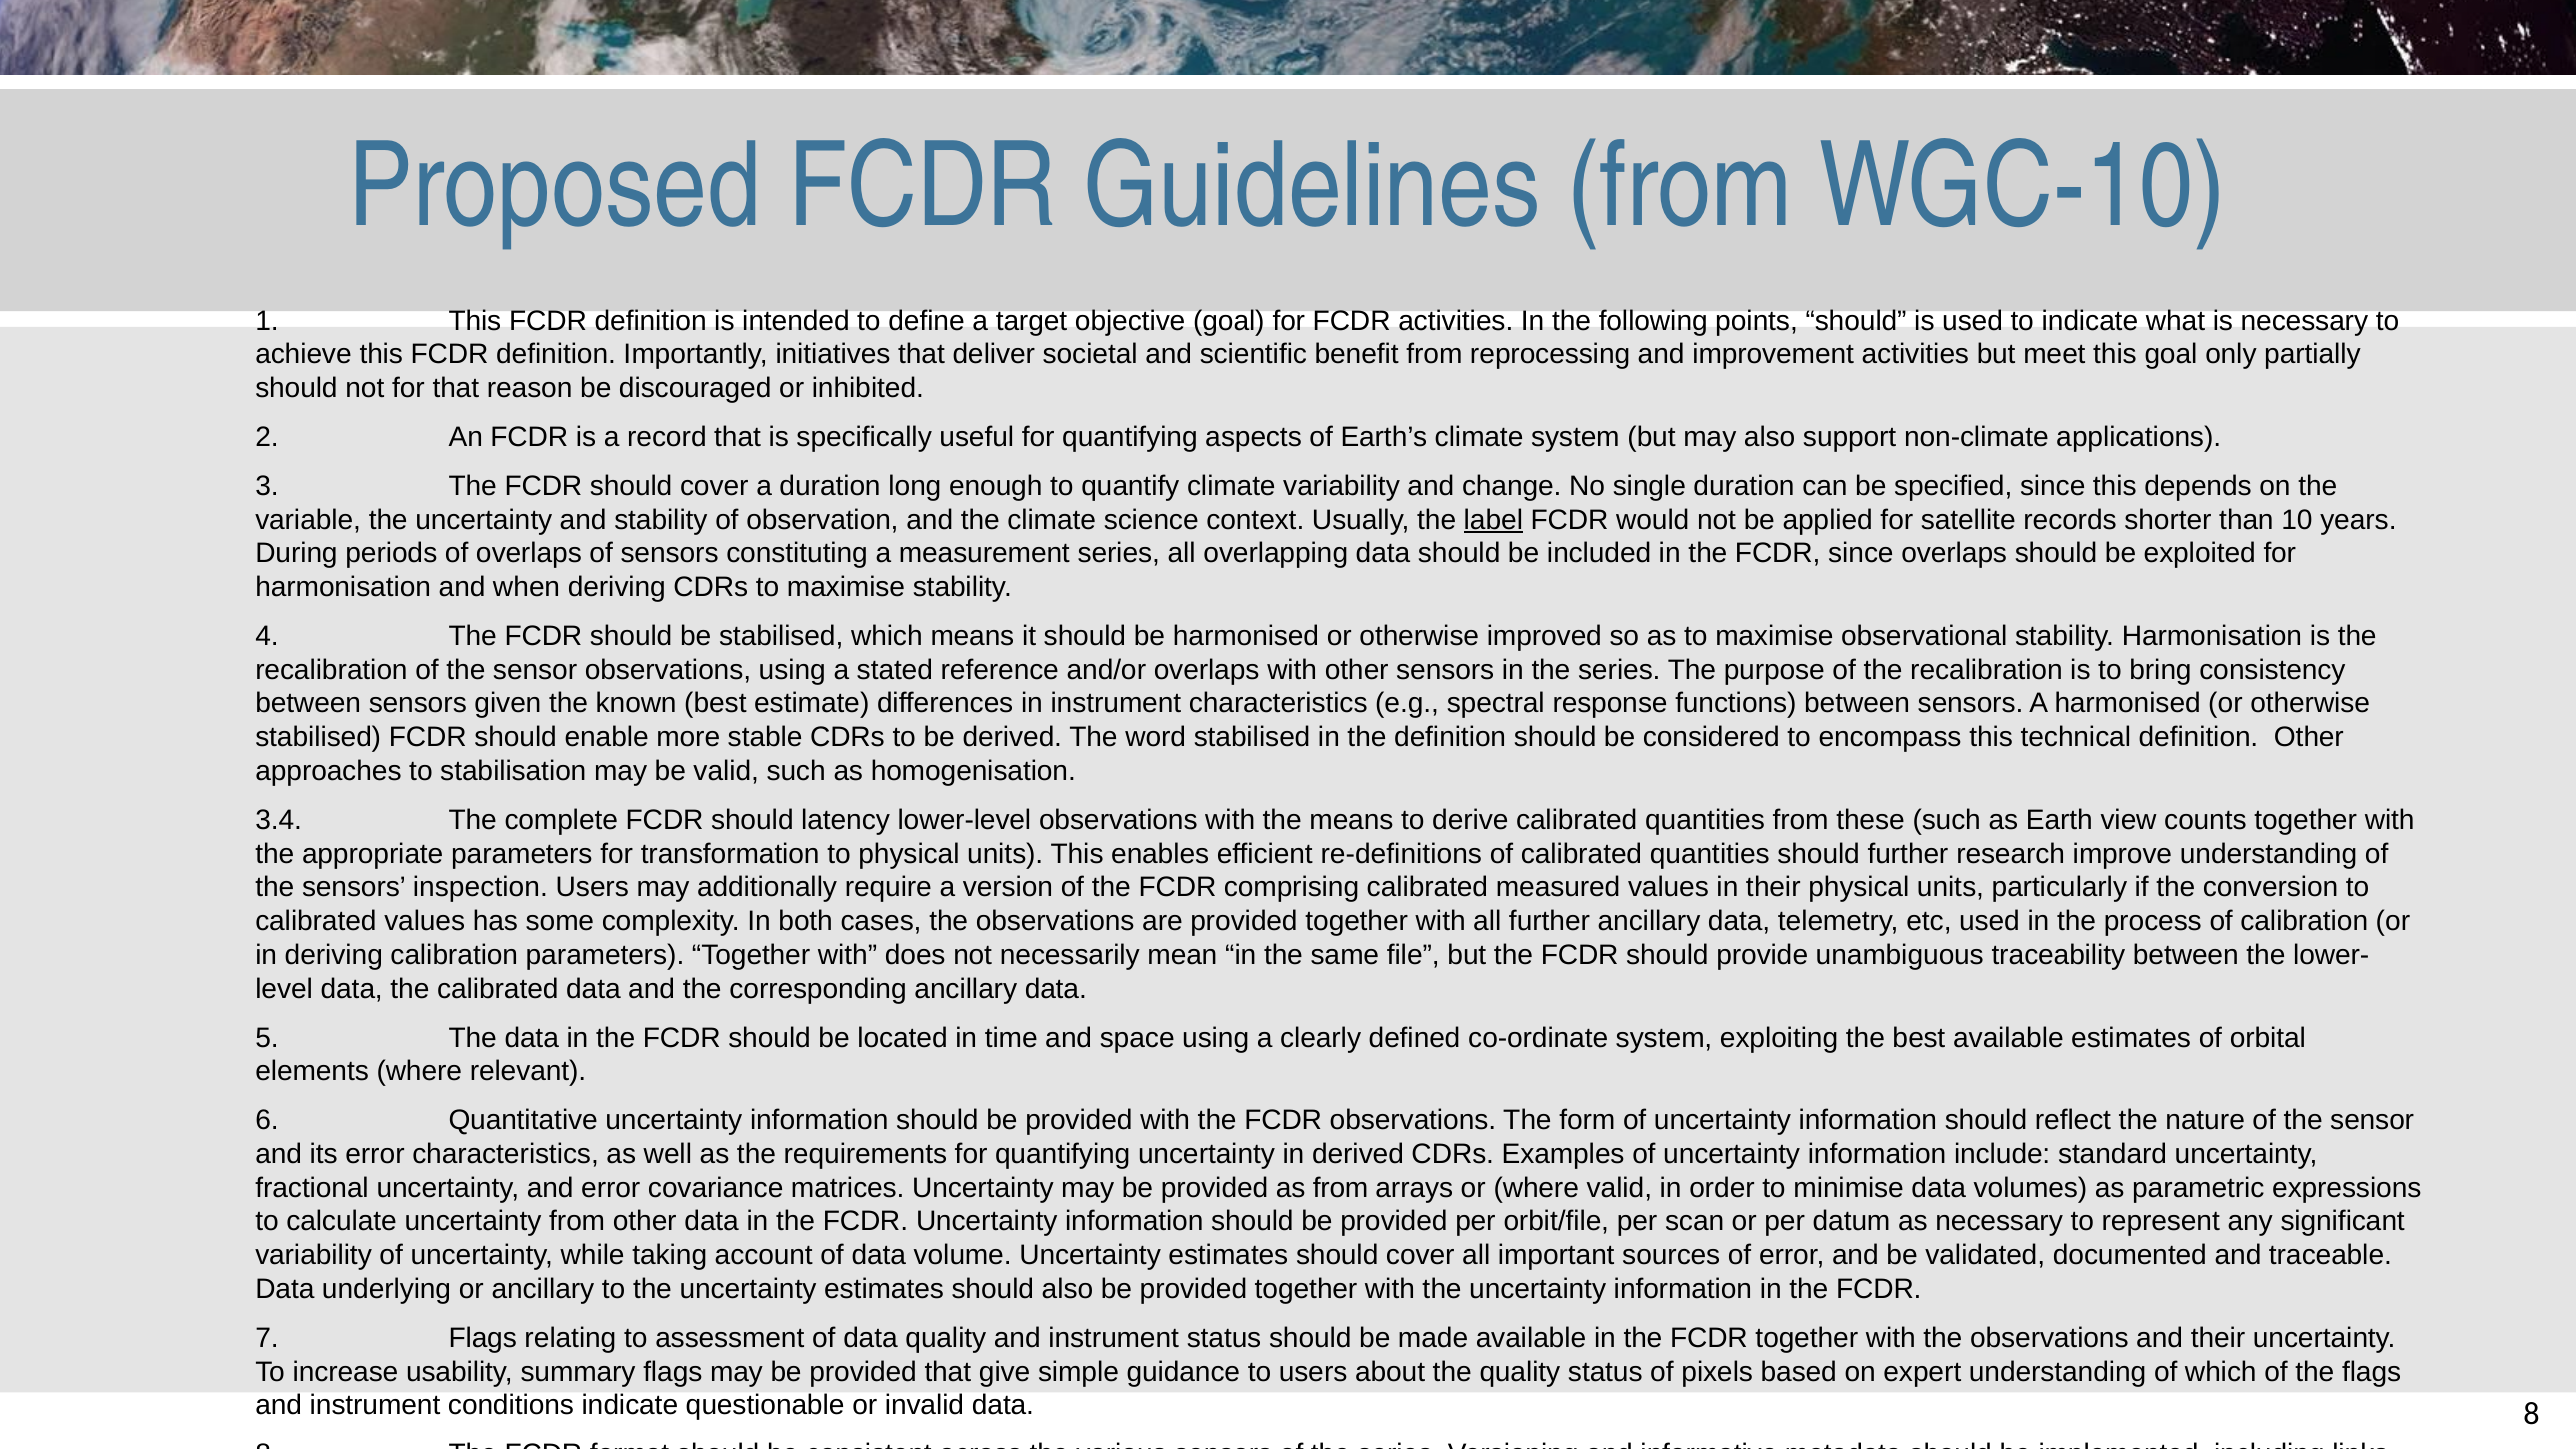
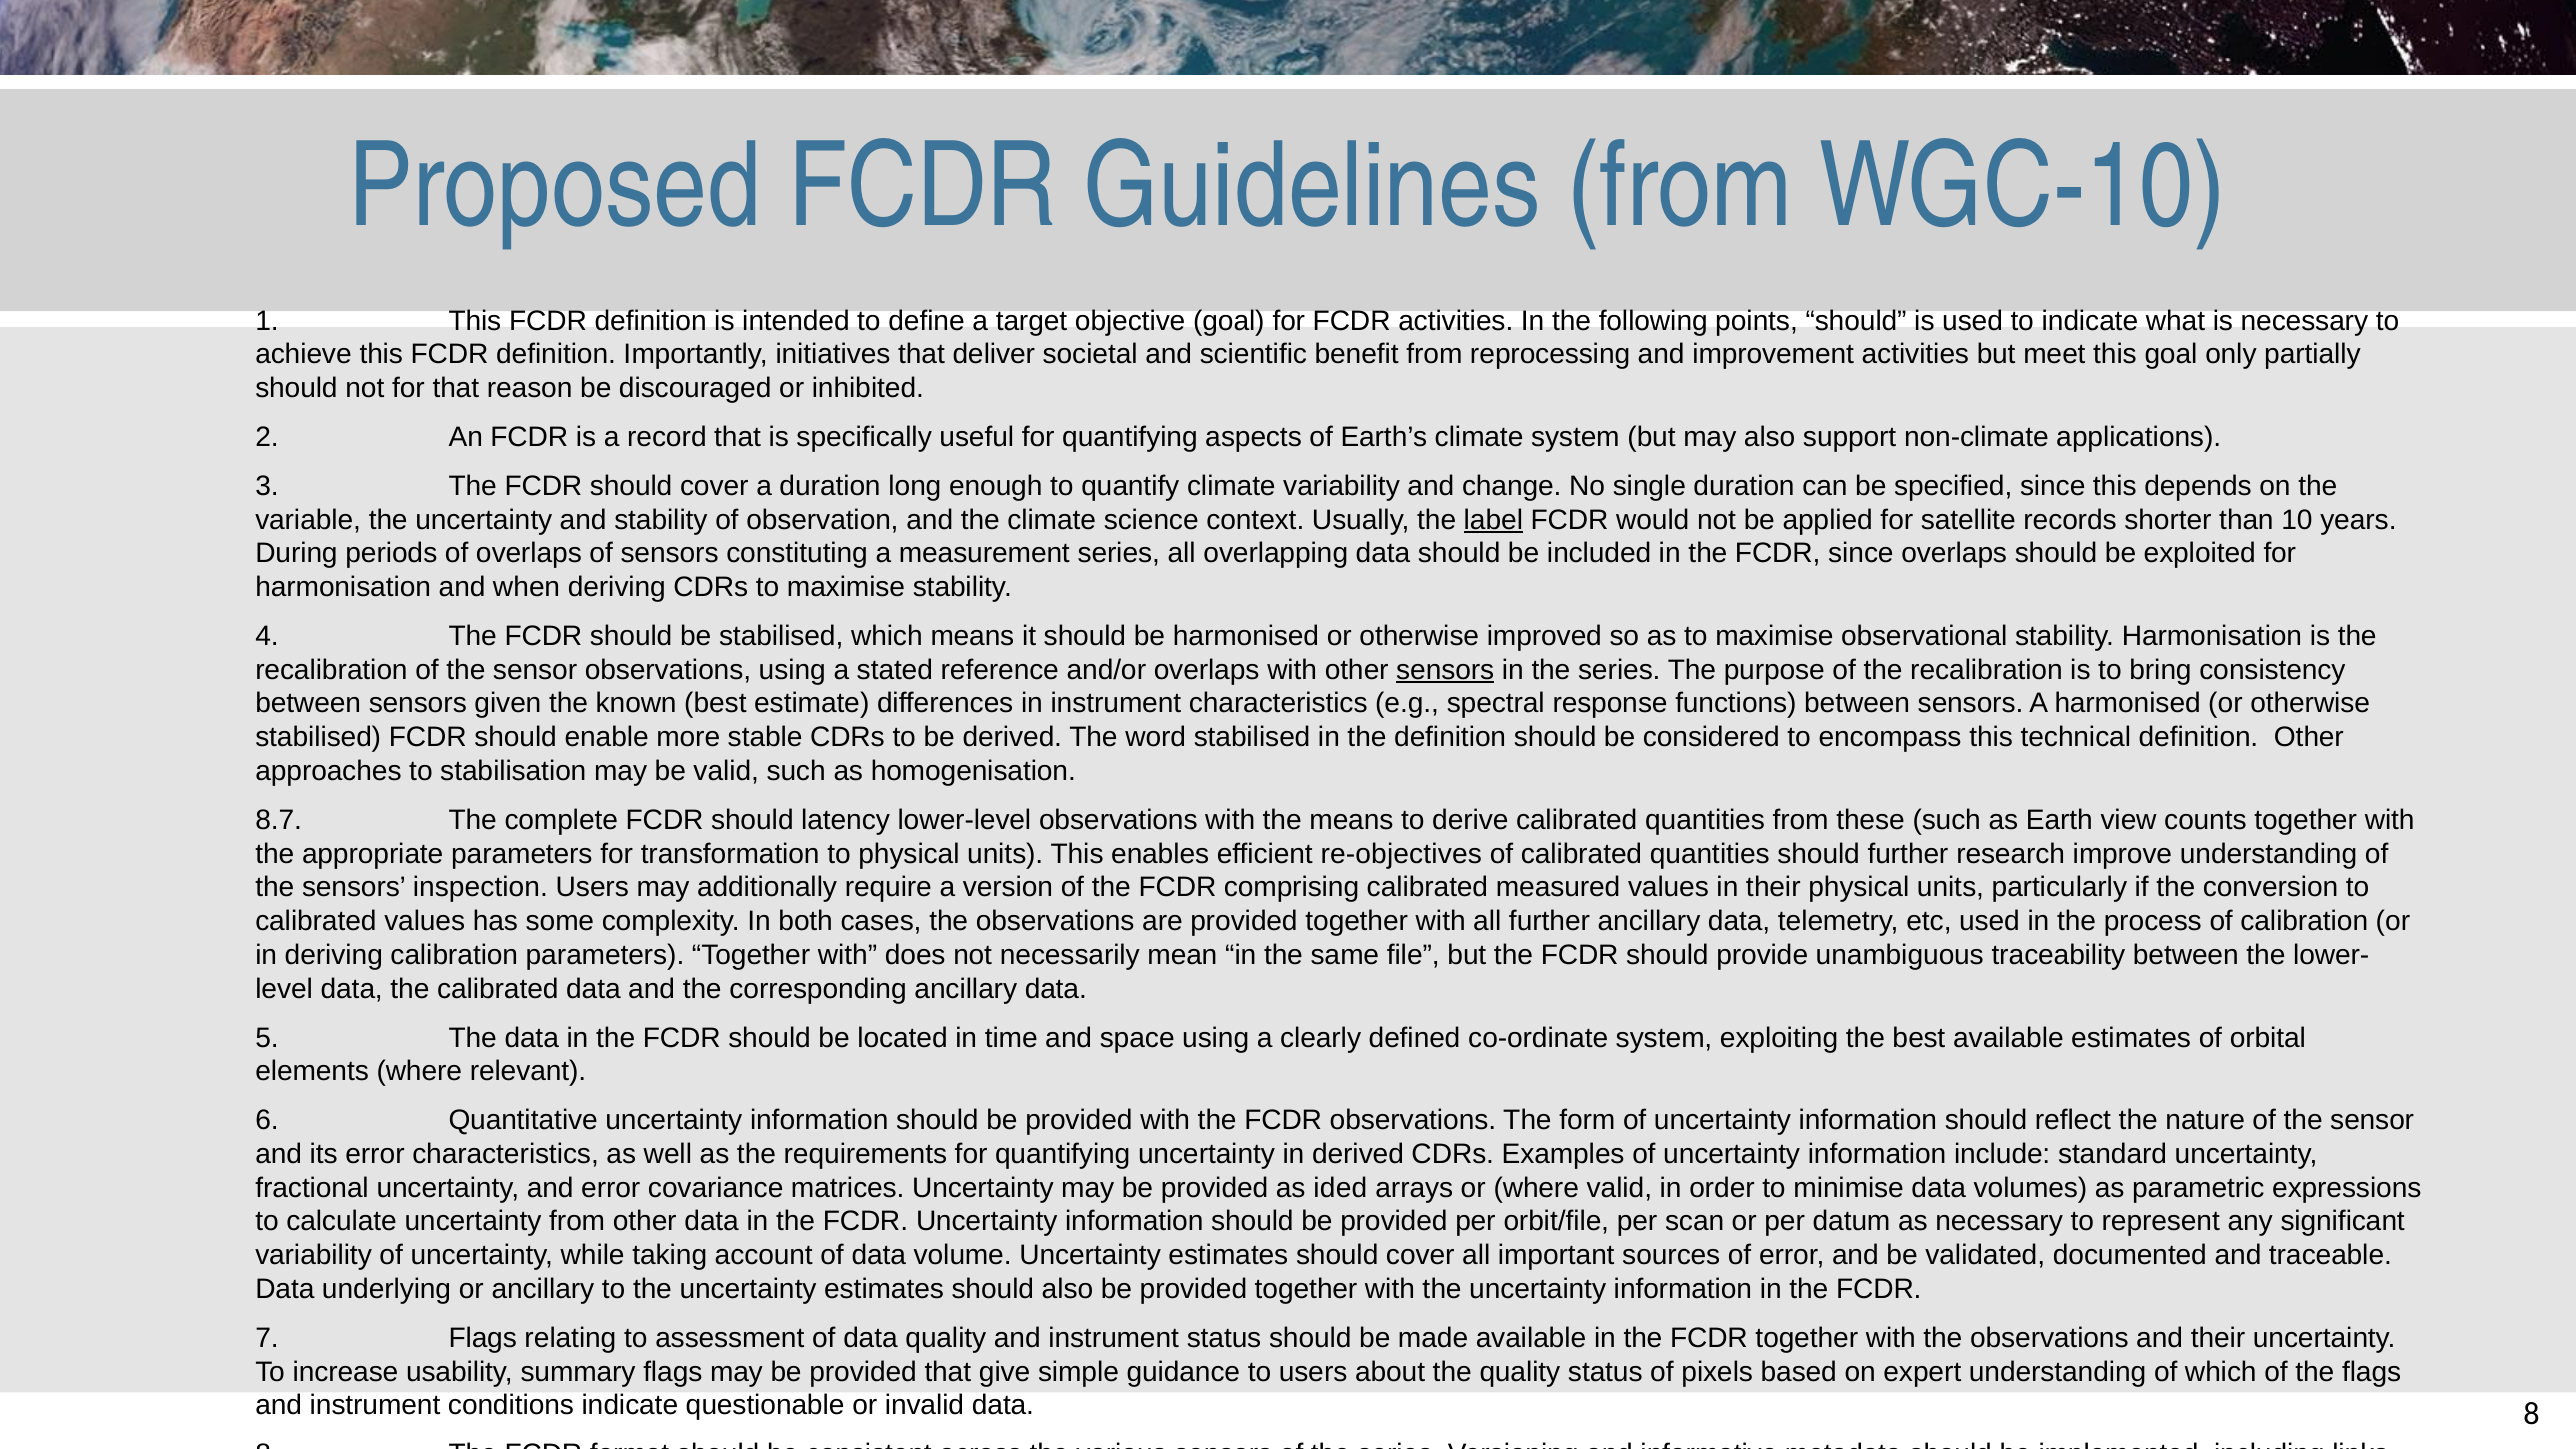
sensors at (1445, 670) underline: none -> present
3.4: 3.4 -> 8.7
re-definitions: re-definitions -> re-objectives
as from: from -> ided
